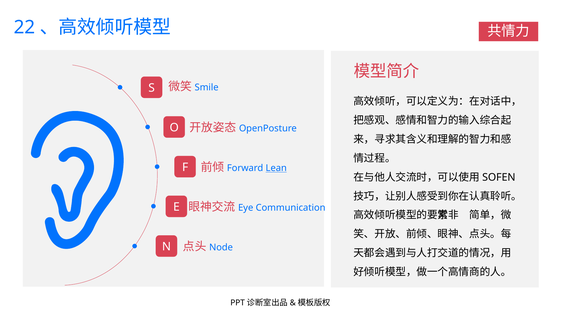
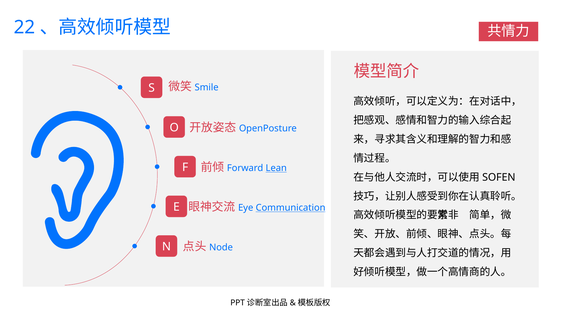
Communication underline: none -> present
